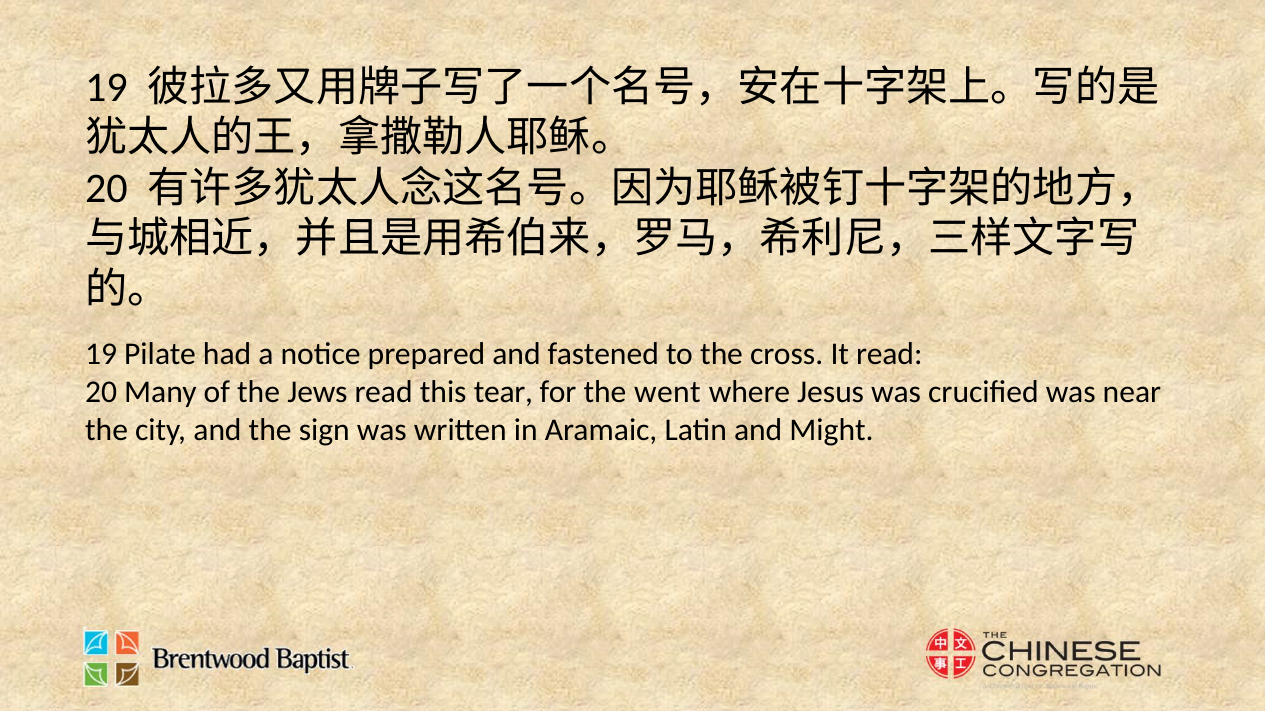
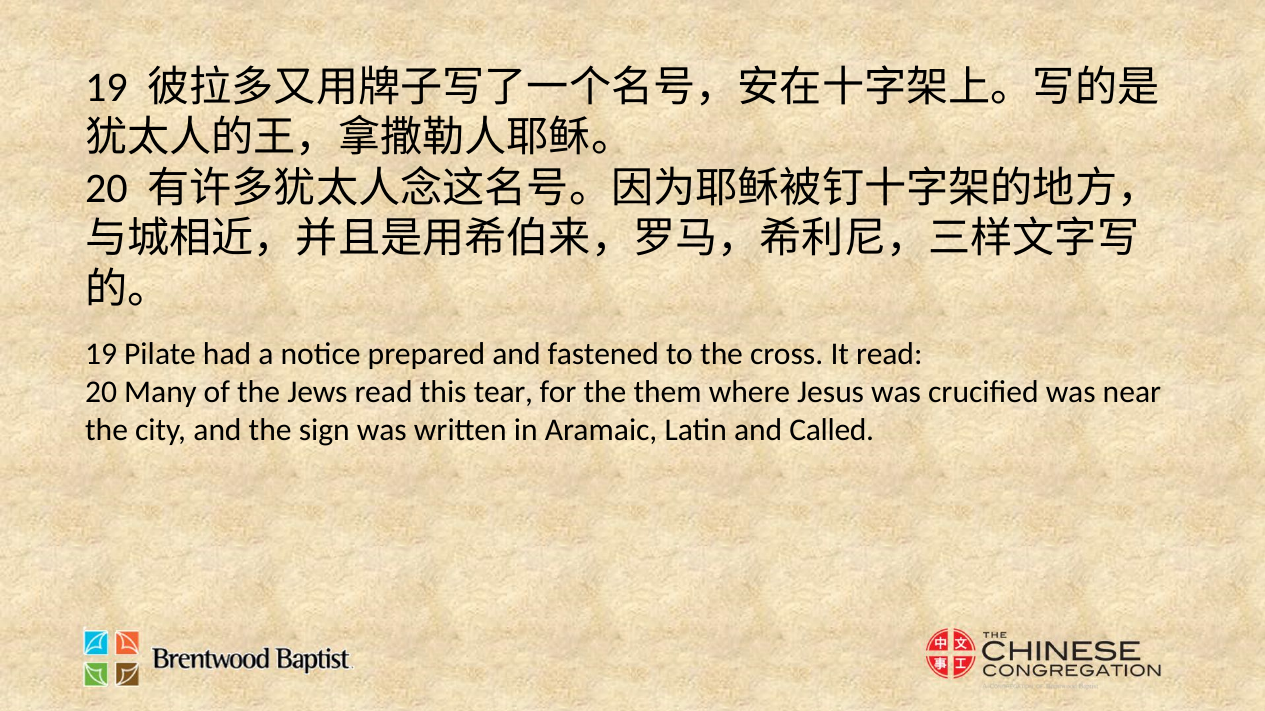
went: went -> them
Might: Might -> Called
